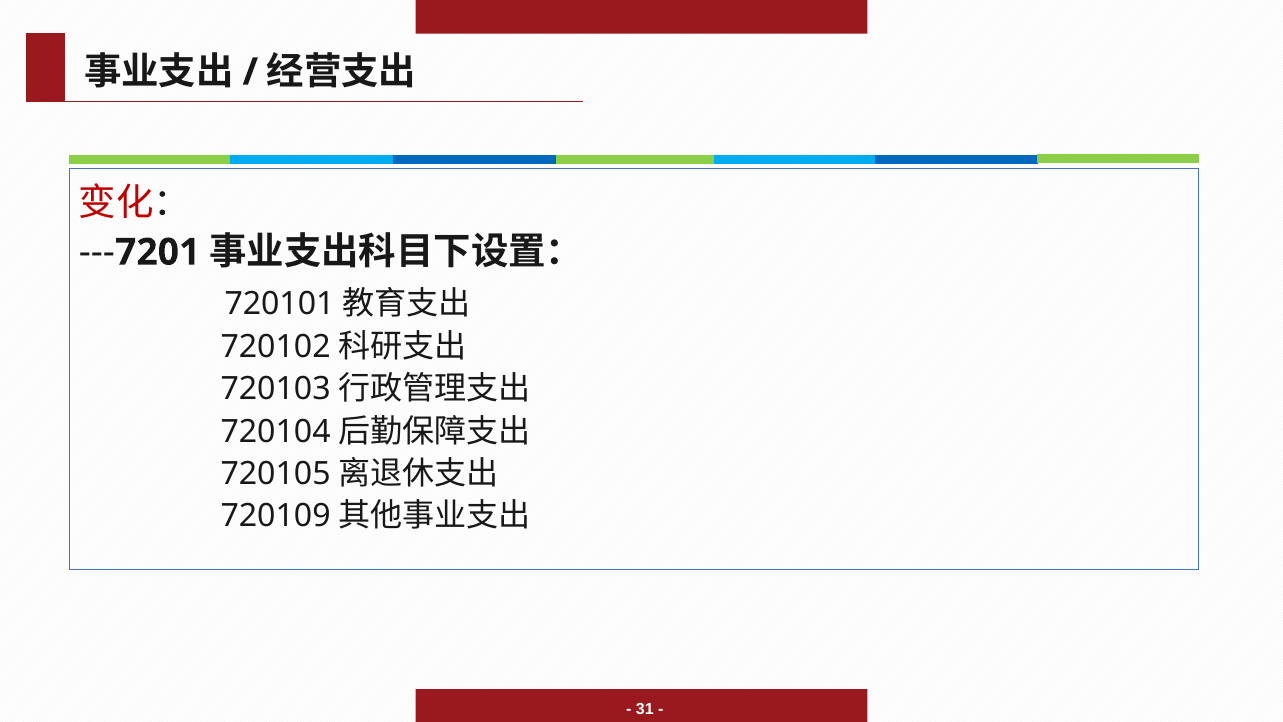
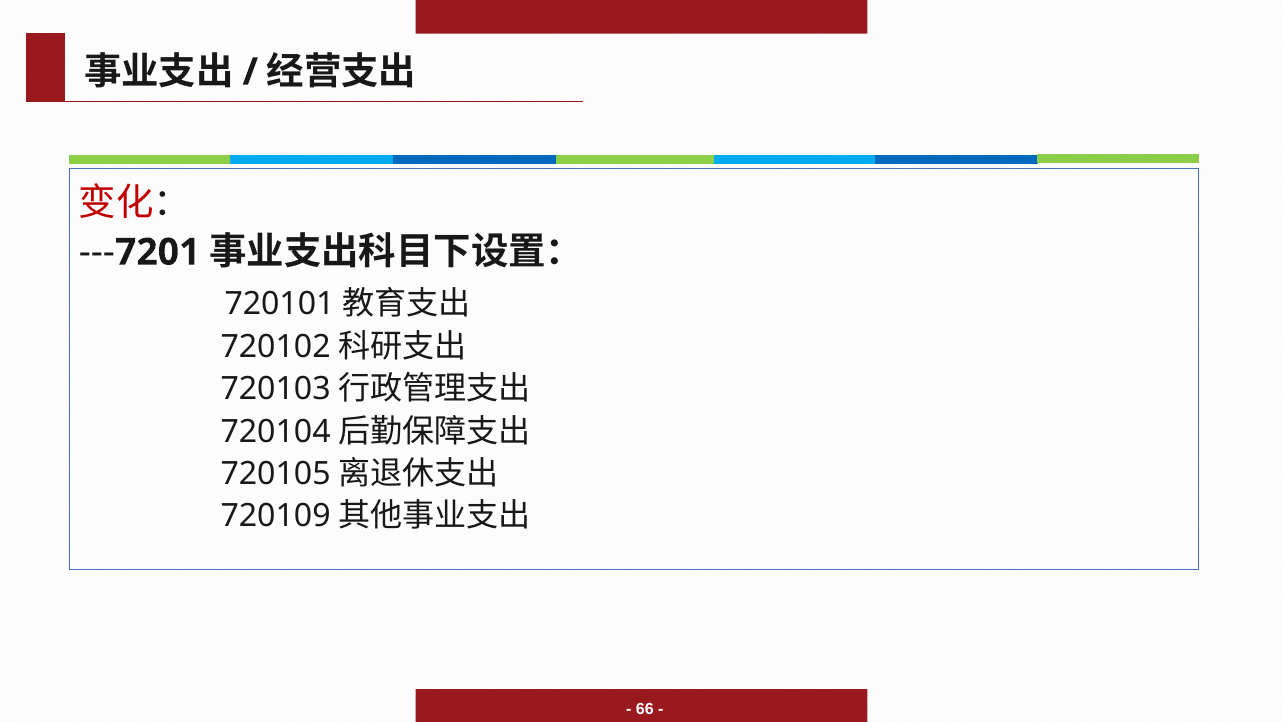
31: 31 -> 66
